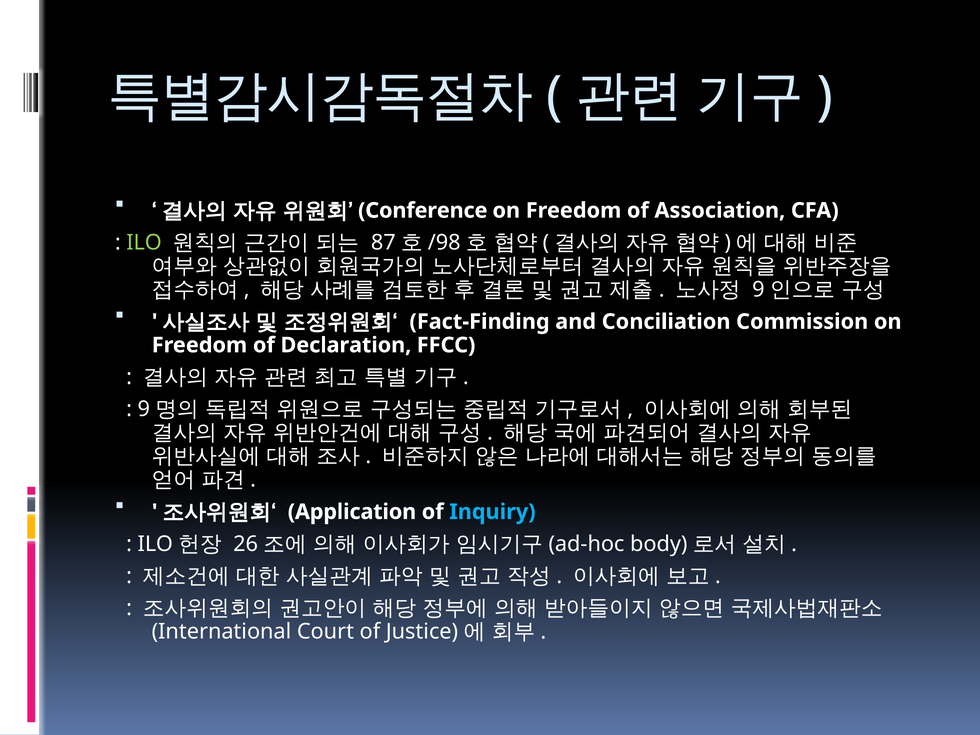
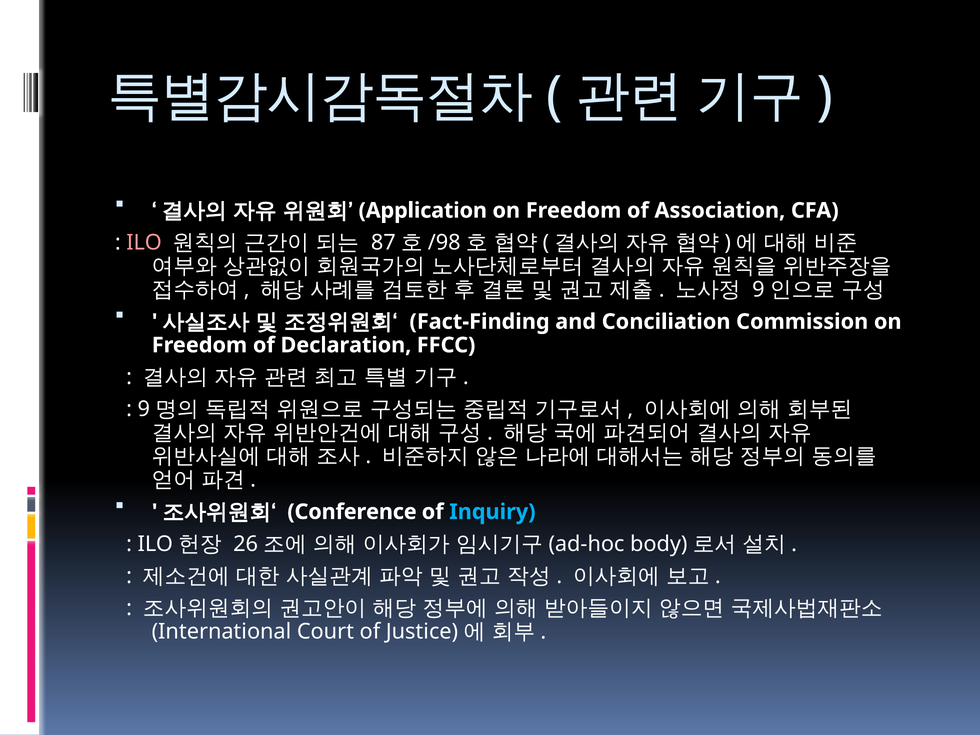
Conference: Conference -> Application
ILO colour: light green -> pink
Application: Application -> Conference
